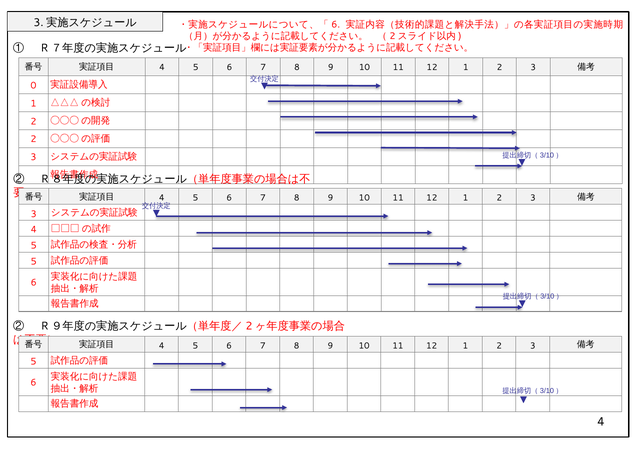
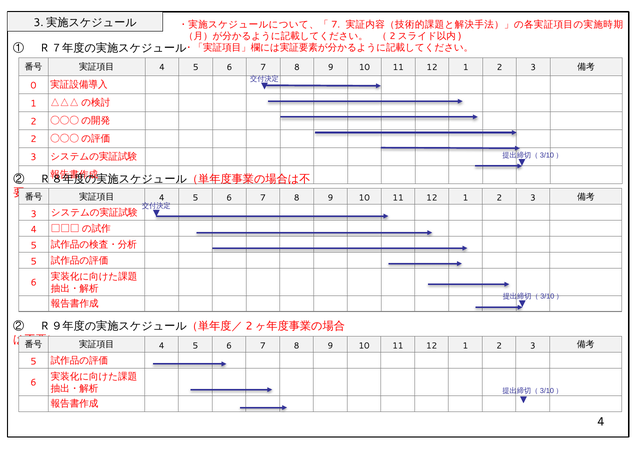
6 at (336, 25): 6 -> 7
